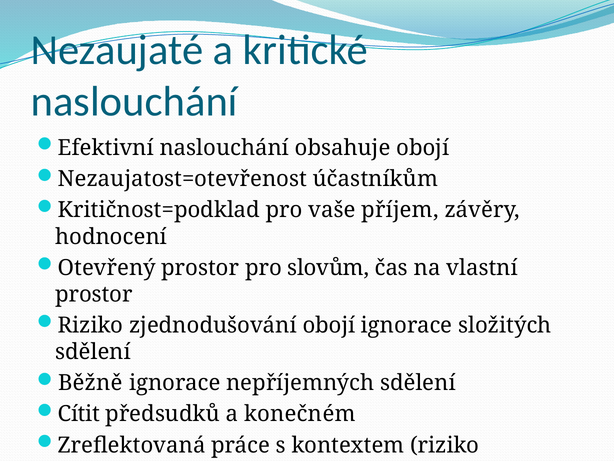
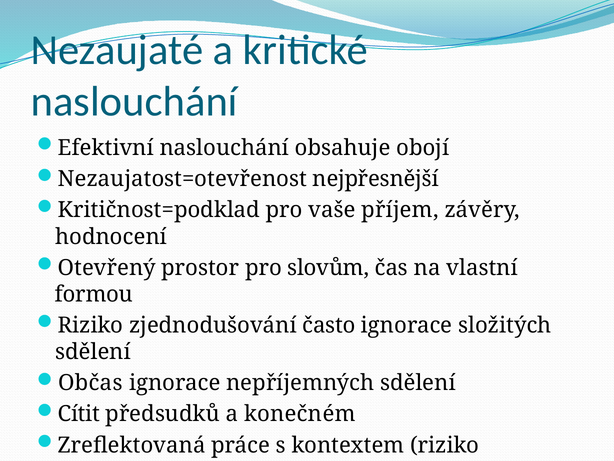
účastníkům: účastníkům -> nejpřesnější
prostor at (94, 294): prostor -> formou
zjednodušování obojí: obojí -> často
Běžně: Běžně -> Občas
